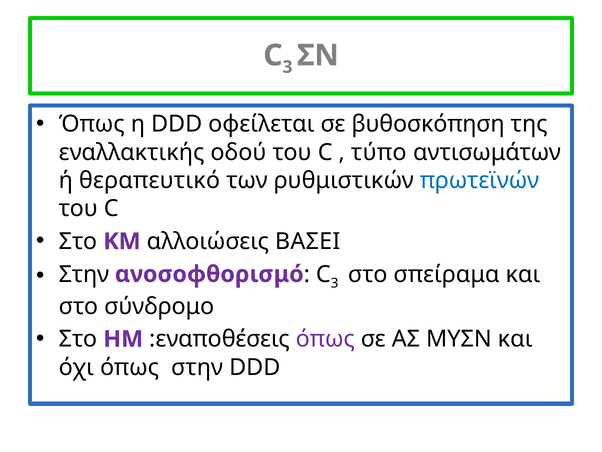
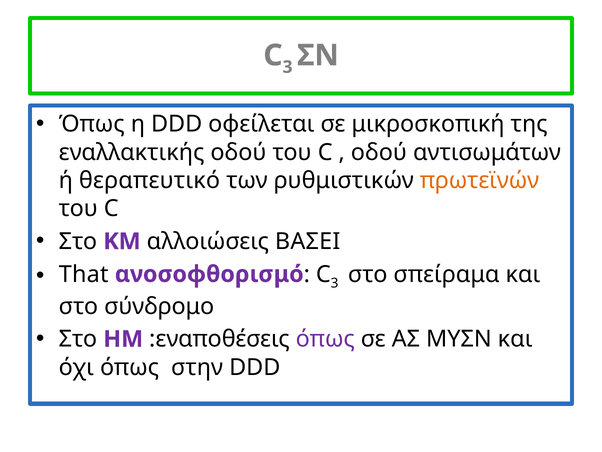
βυθοσκόπηση: βυθοσκόπηση -> μικροσκοπική
τύπο at (379, 152): τύπο -> οδού
πρωτεϊνών colour: blue -> orange
Στην at (84, 274): Στην -> That
